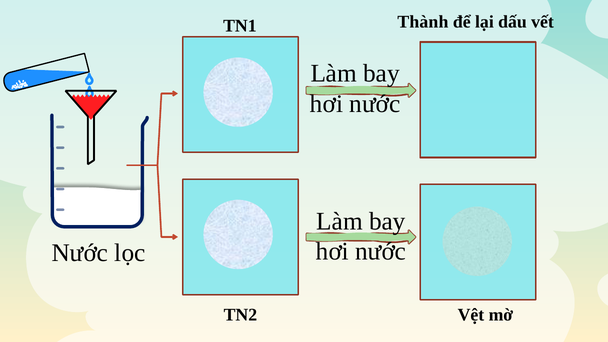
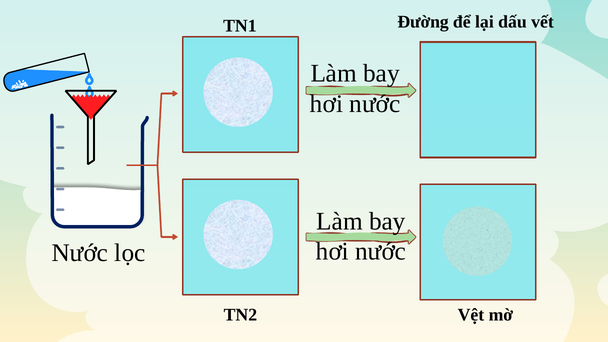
Thành: Thành -> Đường
